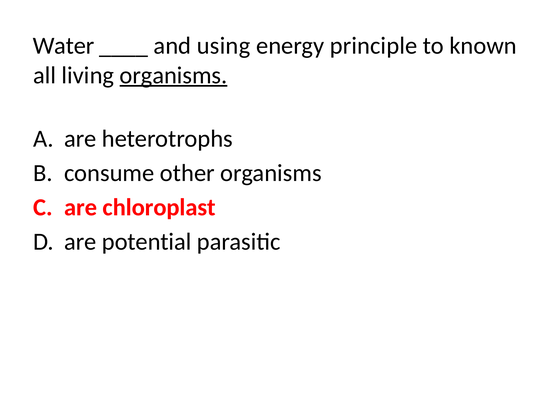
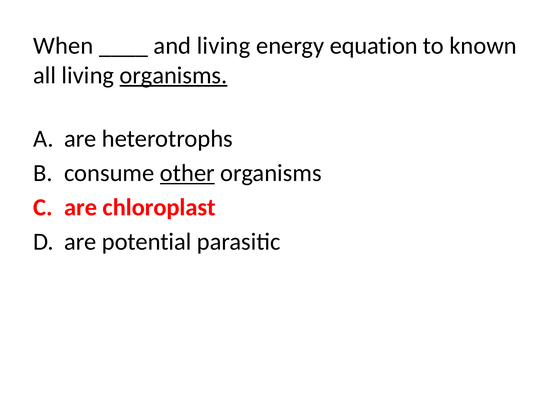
Water: Water -> When
and using: using -> living
principle: principle -> equation
other underline: none -> present
